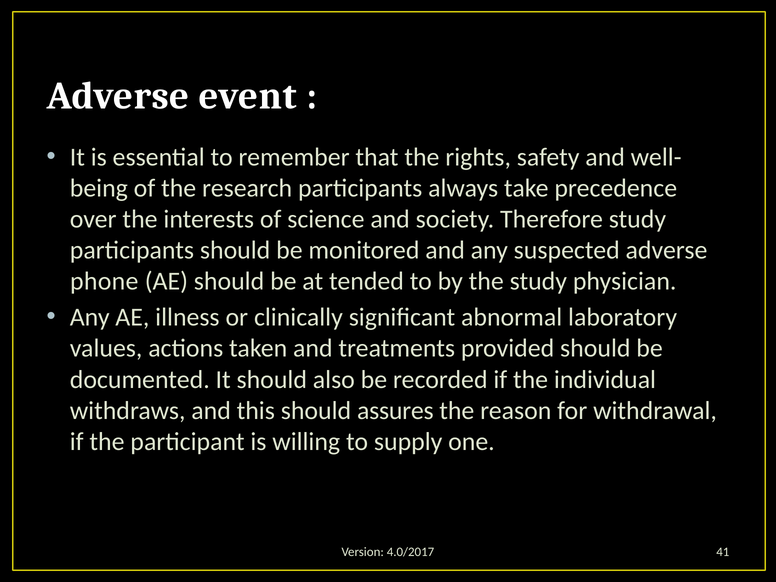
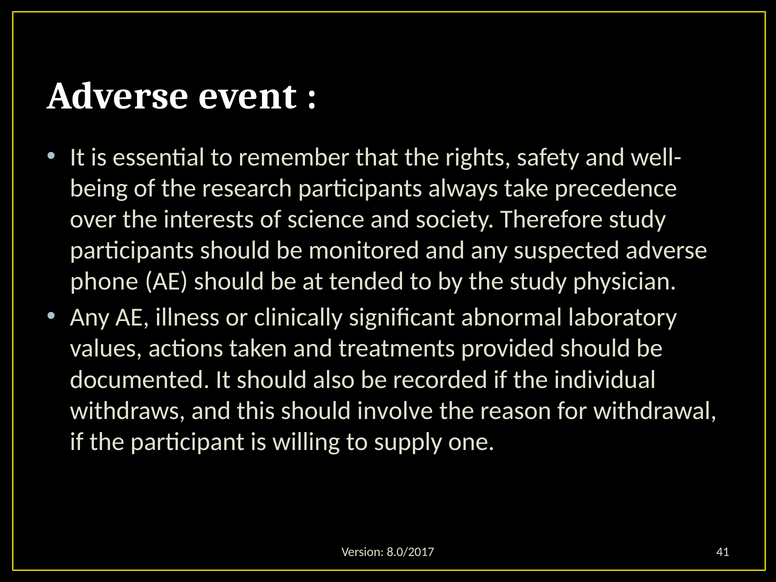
assures: assures -> involve
4.0/2017: 4.0/2017 -> 8.0/2017
